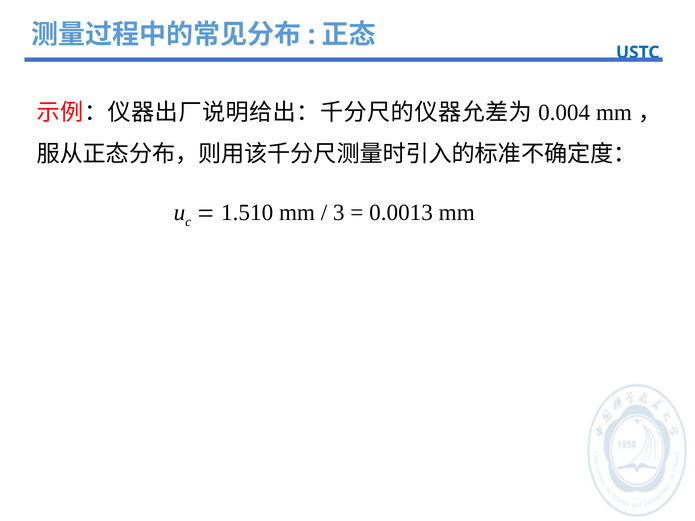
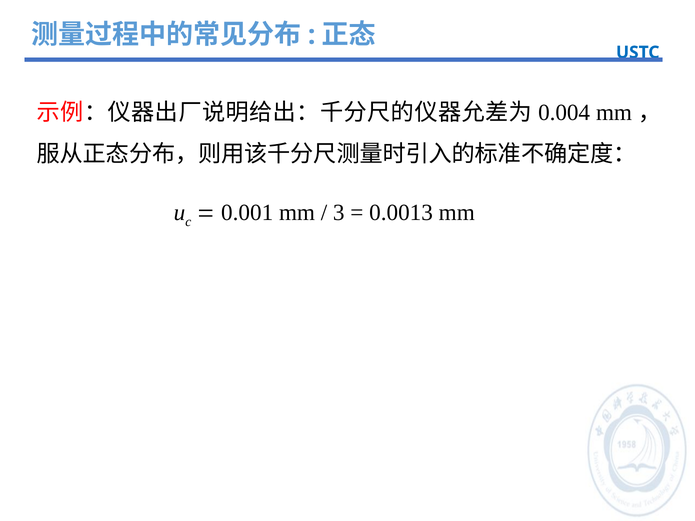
1.510: 1.510 -> 0.001
